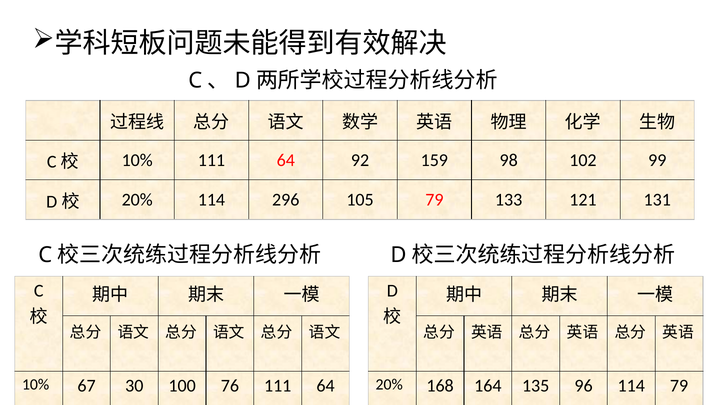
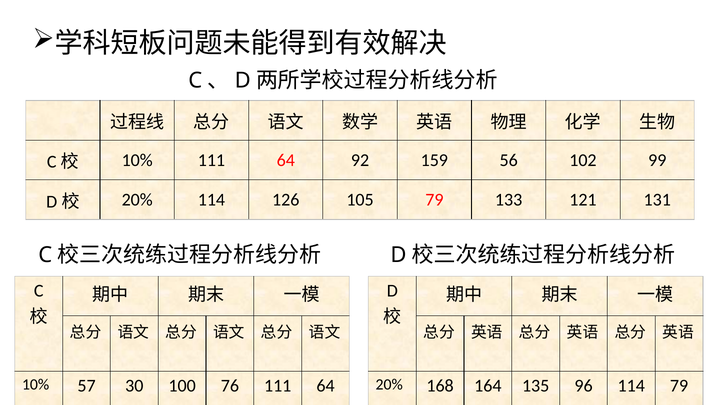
98: 98 -> 56
296: 296 -> 126
67: 67 -> 57
